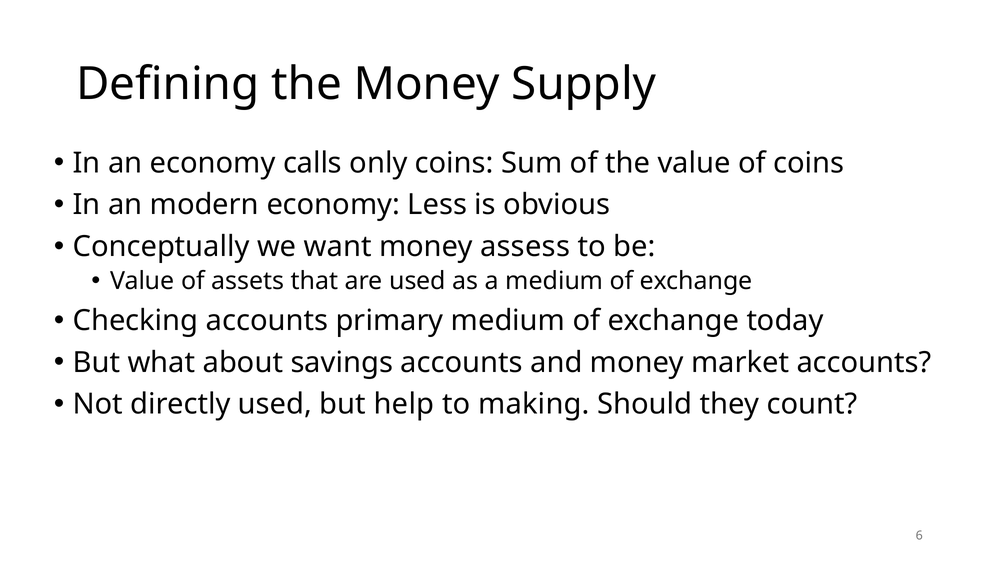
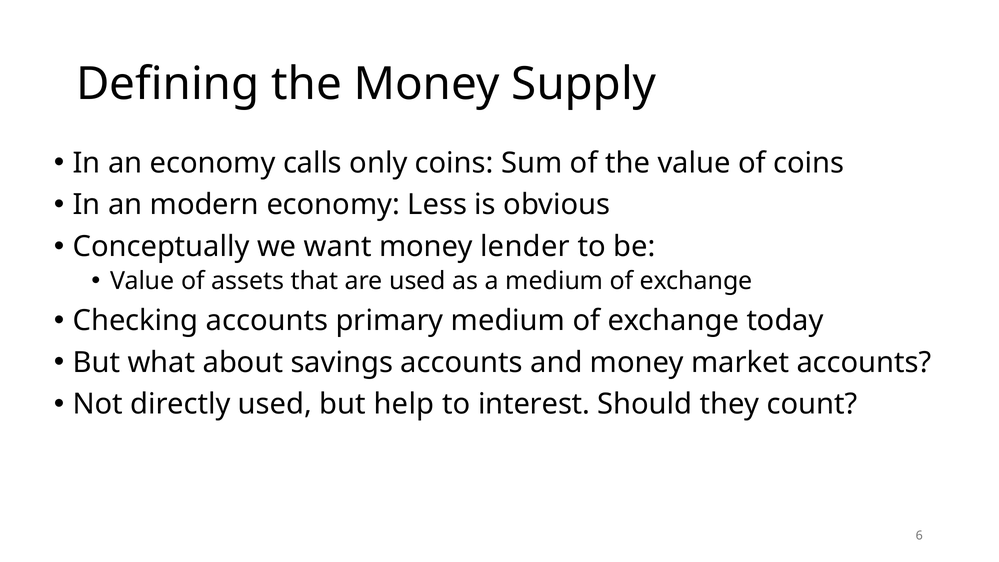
assess: assess -> lender
making: making -> interest
